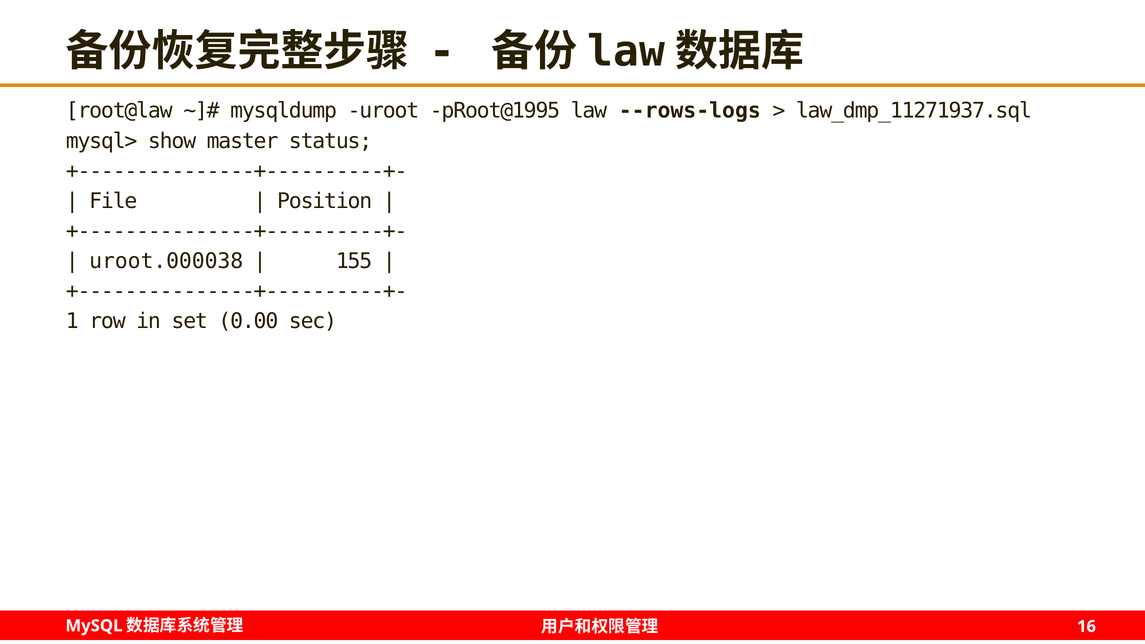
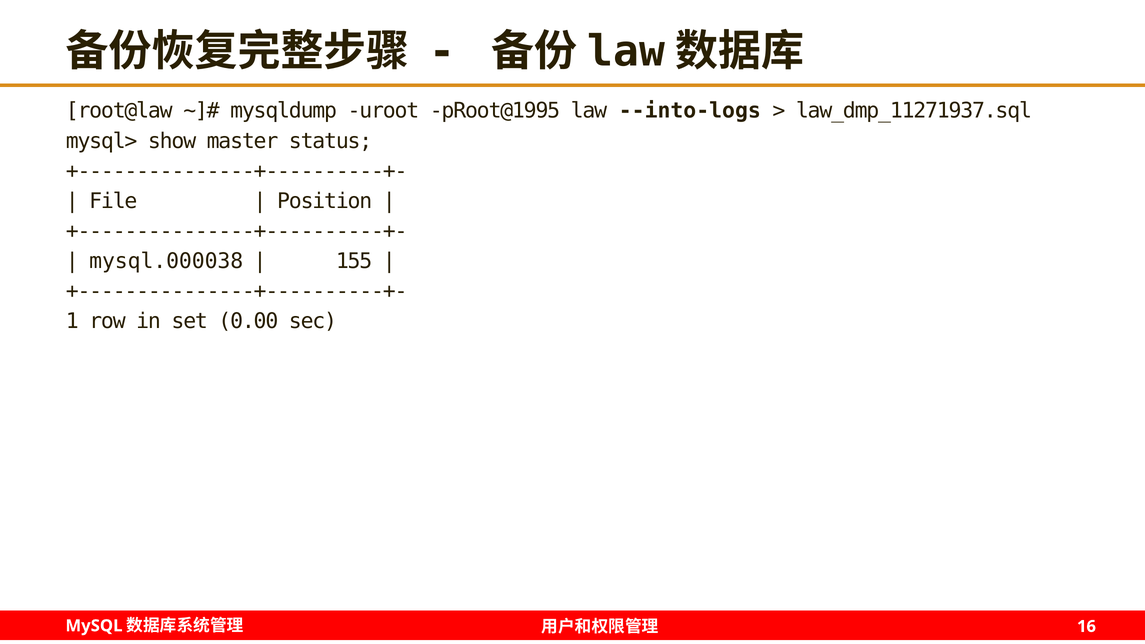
--rows-logs: --rows-logs -> --into-logs
uroot.000038: uroot.000038 -> mysql.000038
